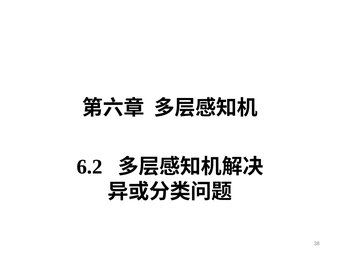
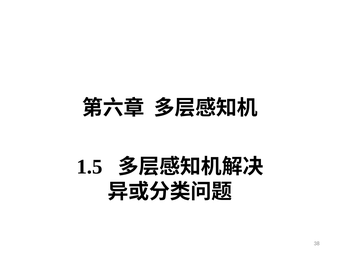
6.2: 6.2 -> 1.5
